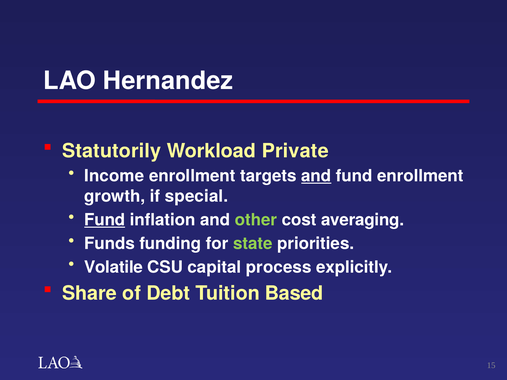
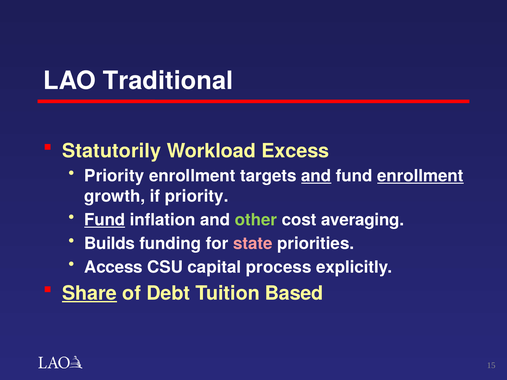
Hernandez: Hernandez -> Traditional
Private: Private -> Excess
Income at (114, 176): Income -> Priority
enrollment at (420, 176) underline: none -> present
if special: special -> priority
Funds: Funds -> Builds
state colour: light green -> pink
Volatile: Volatile -> Access
Share underline: none -> present
